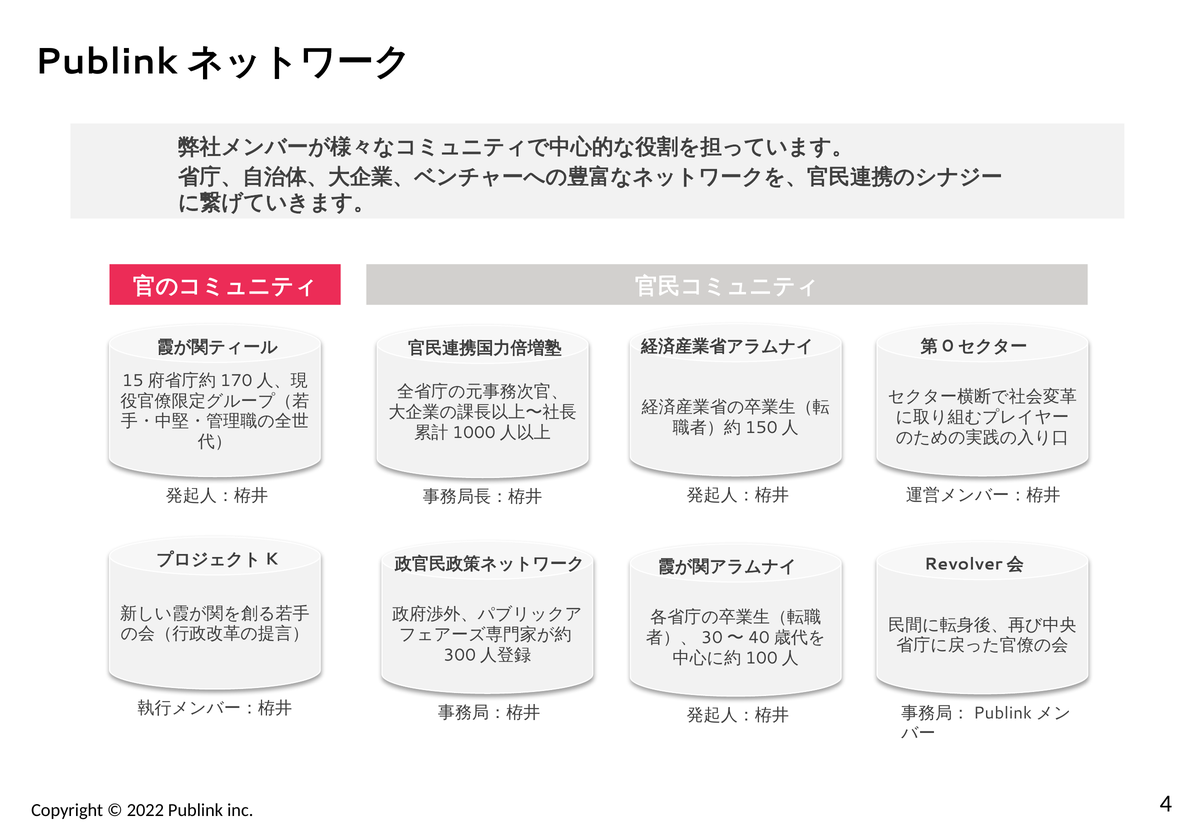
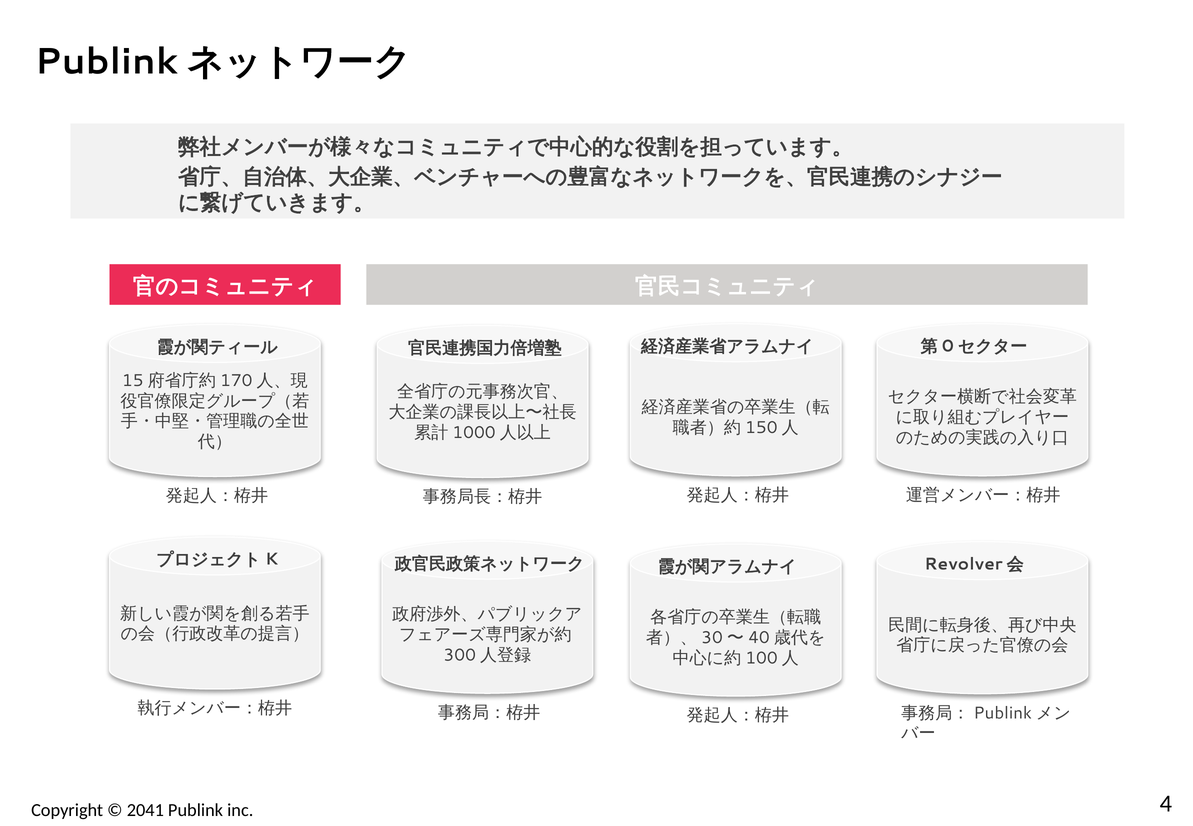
2022: 2022 -> 2041
